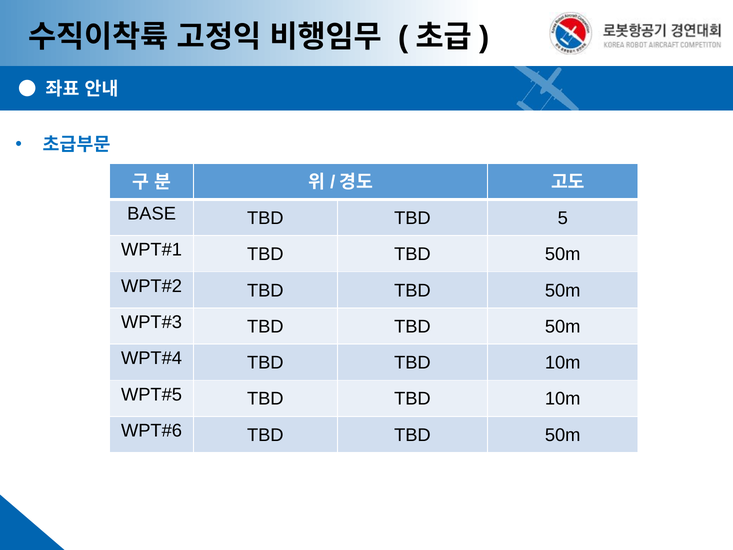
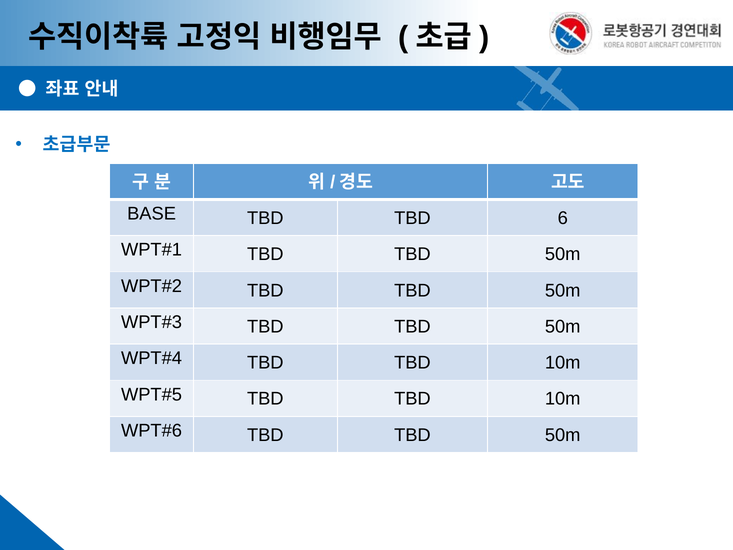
5: 5 -> 6
